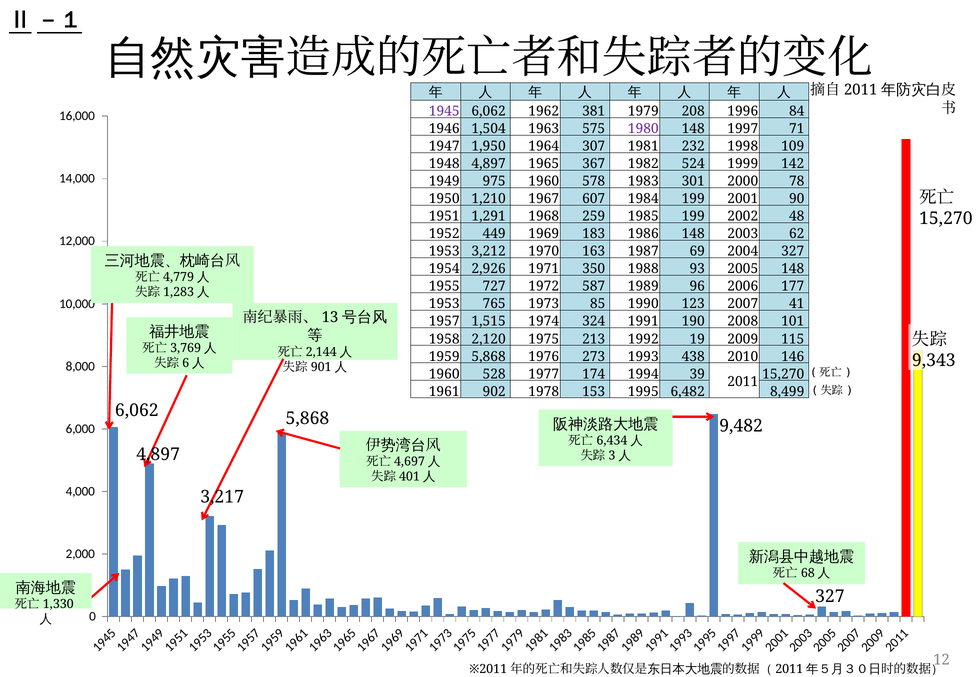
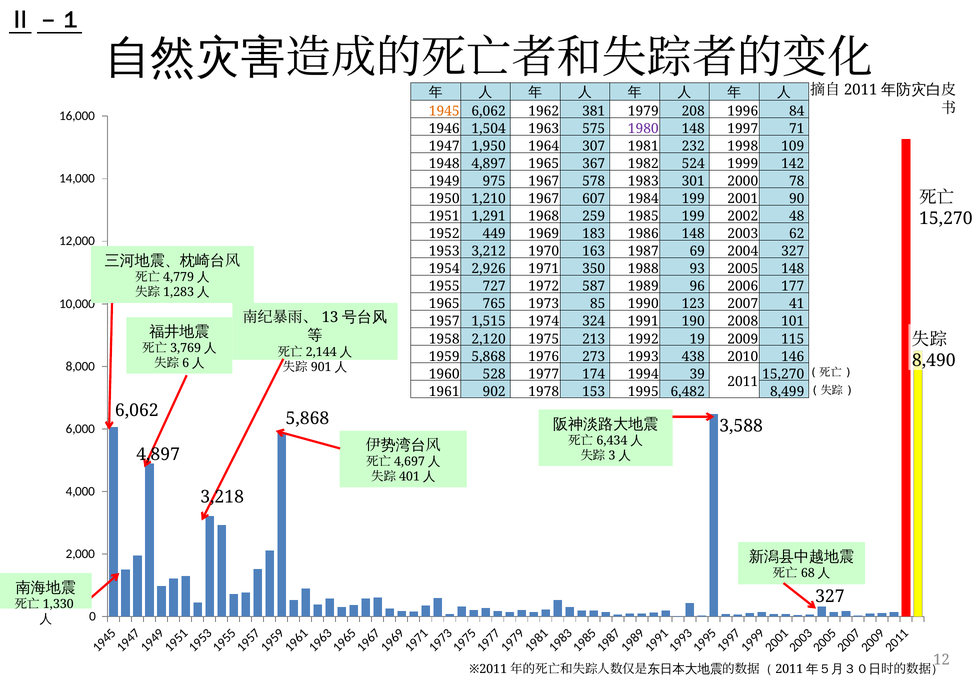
1945 colour: purple -> orange
1960 at (544, 181): 1960 -> 1967
1953 at (444, 304): 1953 -> 1965
9,343: 9,343 -> 8,490
9,482: 9,482 -> 3,588
3,217: 3,217 -> 3,218
